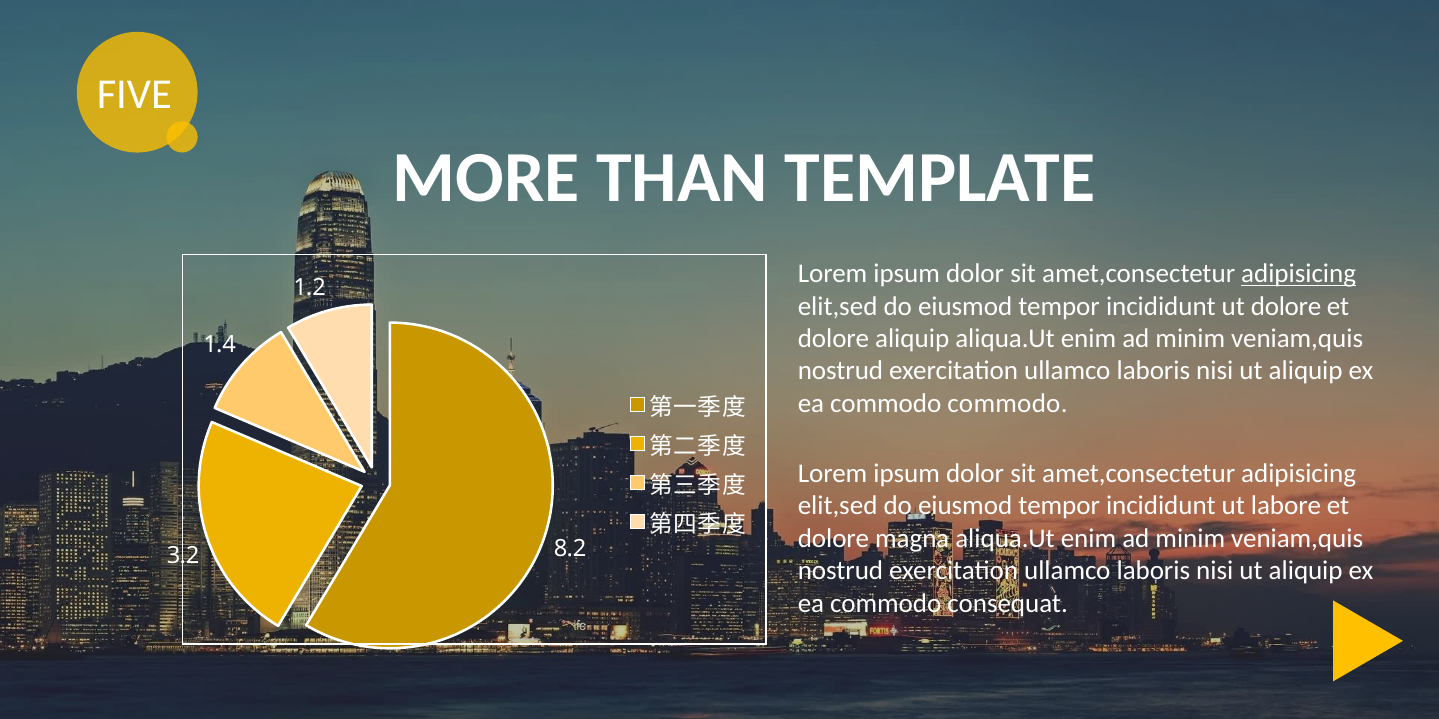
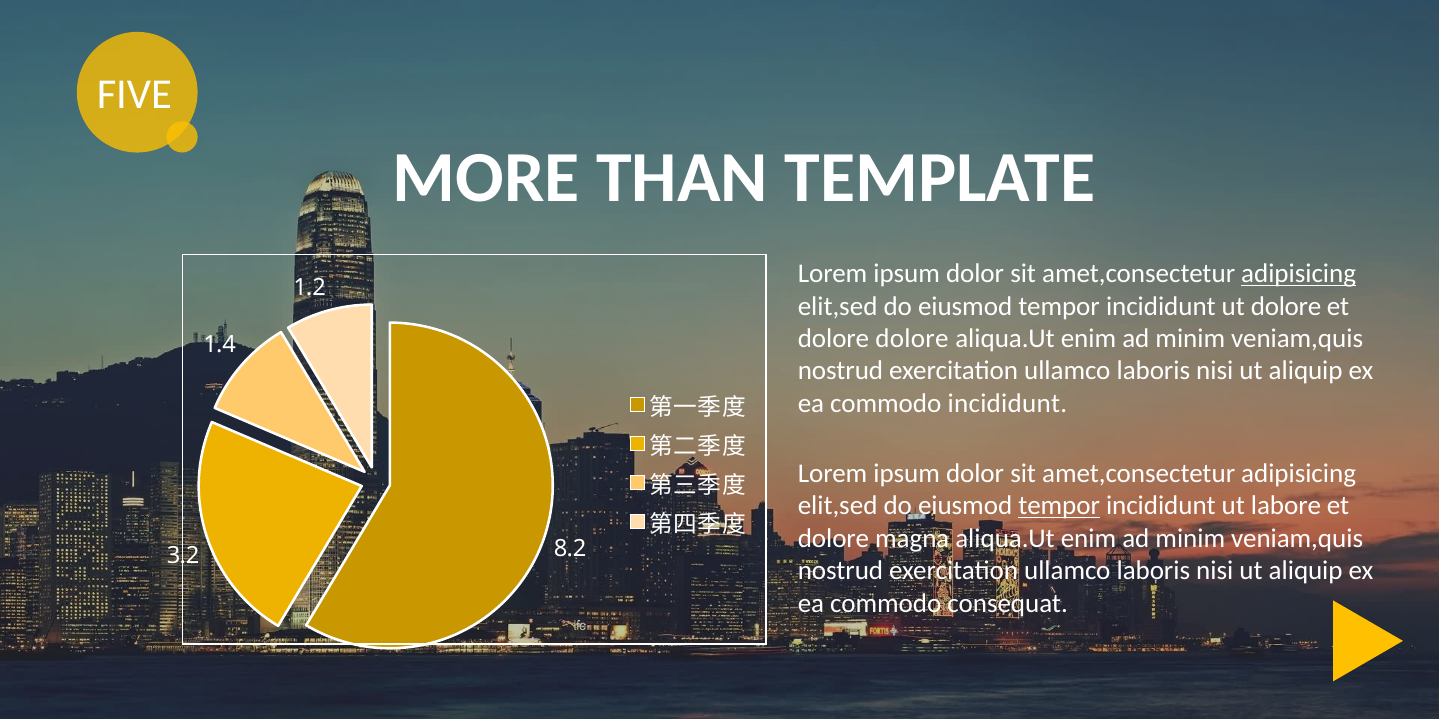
dolore aliquip: aliquip -> dolore
commodo commodo: commodo -> incididunt
tempor at (1059, 506) underline: none -> present
